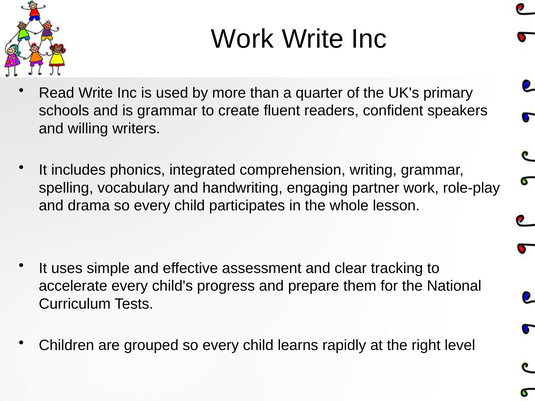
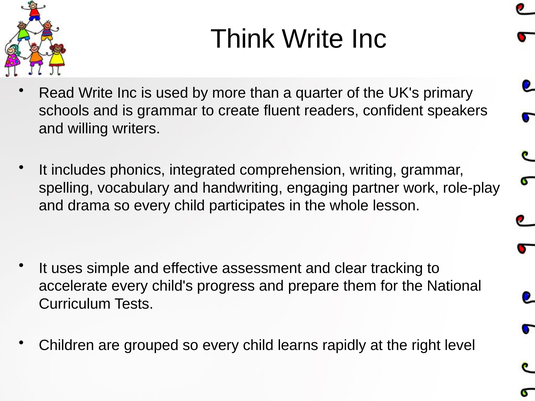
Work at (242, 39): Work -> Think
